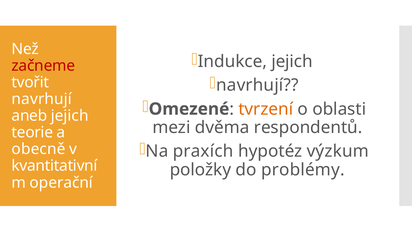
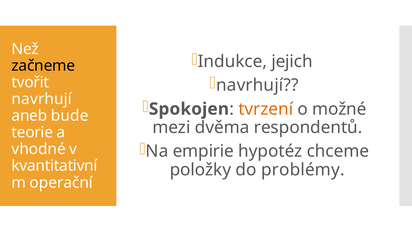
začneme colour: red -> black
Omezené: Omezené -> Spokojen
oblasti: oblasti -> možné
aneb jejich: jejich -> bude
praxích: praxích -> empirie
výzkum: výzkum -> chceme
obecně: obecně -> vhodné
